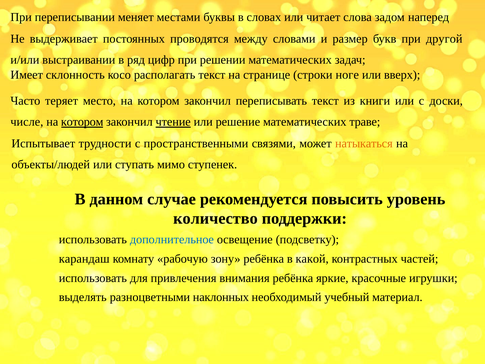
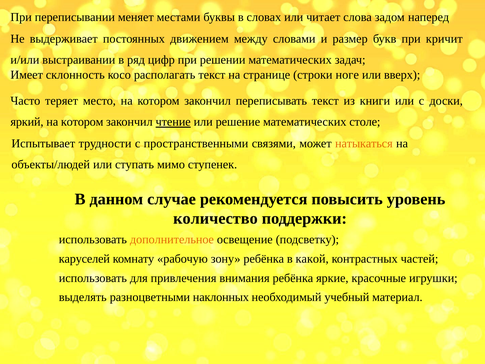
проводятся: проводятся -> движением
другой: другой -> кричит
числе: числе -> яркий
котором at (82, 122) underline: present -> none
траве: траве -> столе
дополнительное colour: blue -> orange
карандаш: карандаш -> каруселей
